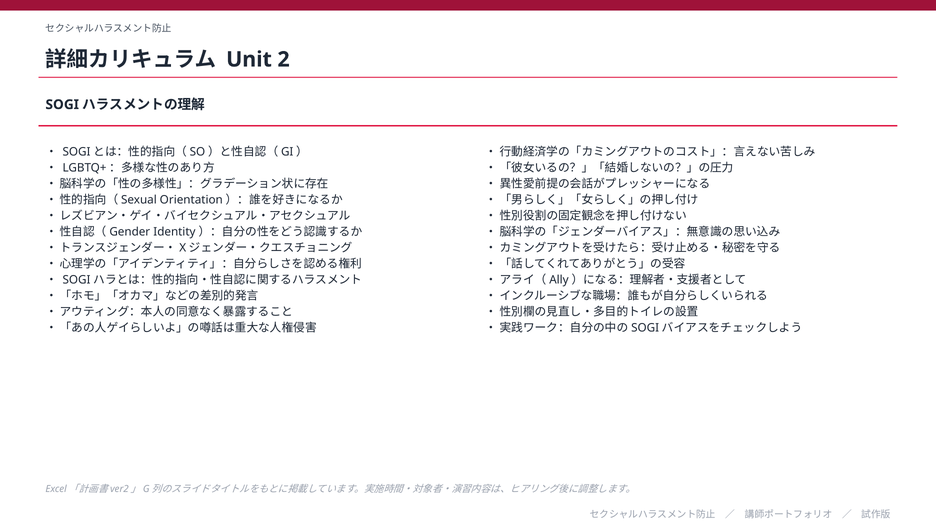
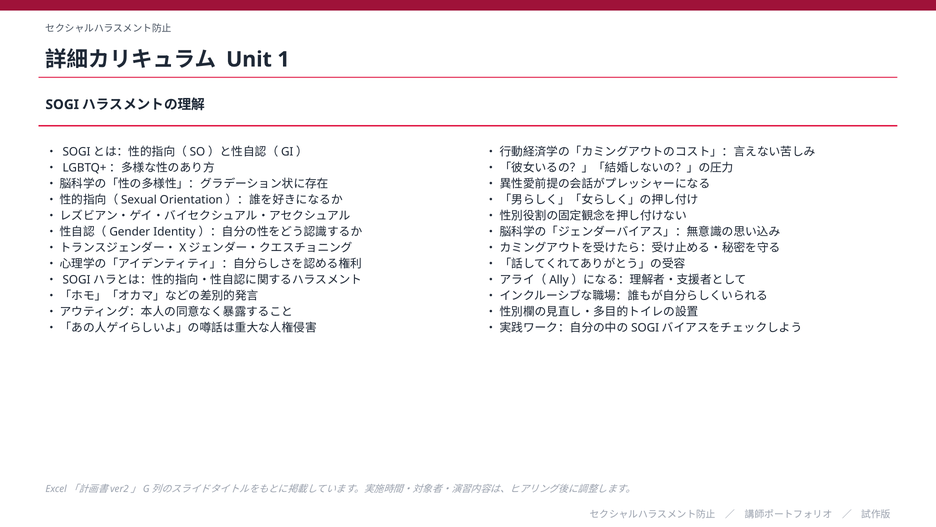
2: 2 -> 1
